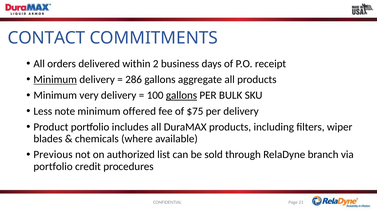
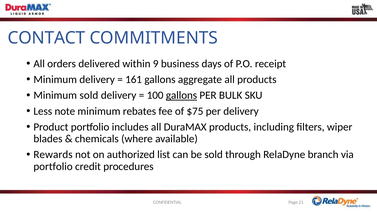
2: 2 -> 9
Minimum at (55, 80) underline: present -> none
286: 286 -> 161
Minimum very: very -> sold
offered: offered -> rebates
Previous: Previous -> Rewards
